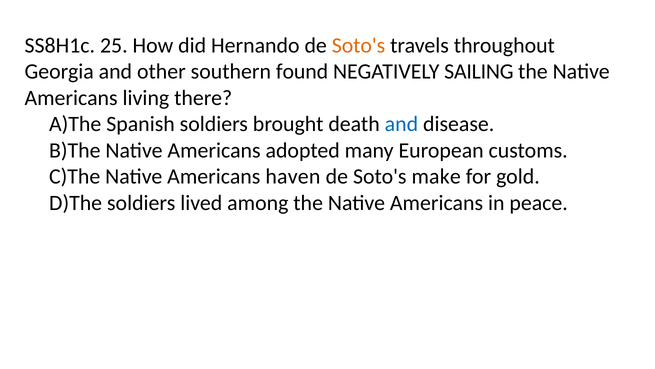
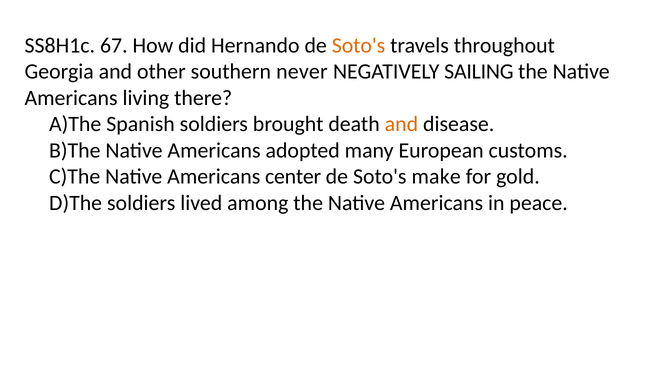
25: 25 -> 67
found: found -> never
and at (401, 124) colour: blue -> orange
haven: haven -> center
